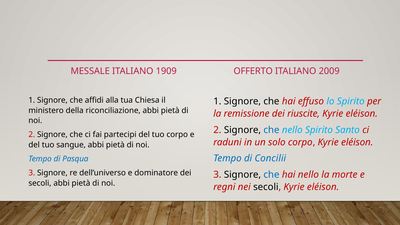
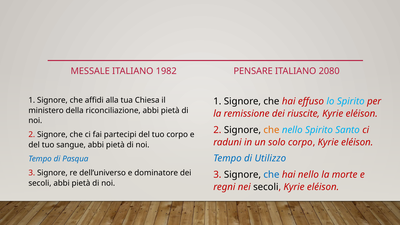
1909: 1909 -> 1982
OFFERTO: OFFERTO -> PENSARE
2009: 2009 -> 2080
che at (271, 130) colour: blue -> orange
Concilii: Concilii -> Utilizzo
